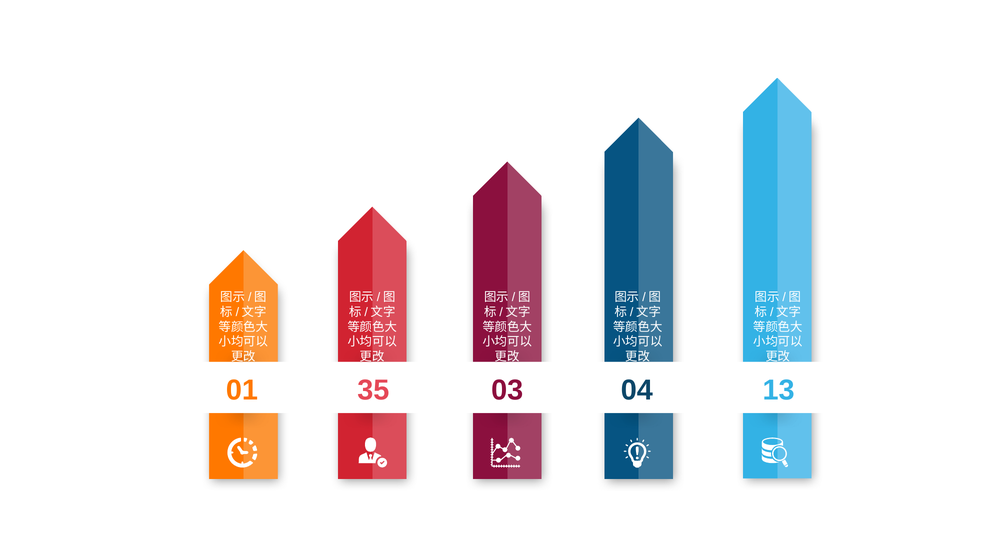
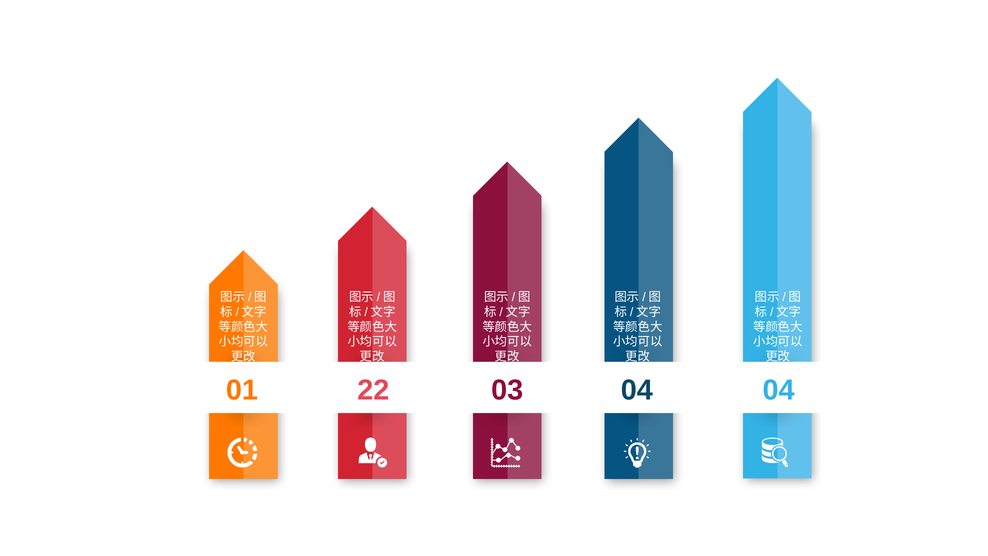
35: 35 -> 22
04 13: 13 -> 04
